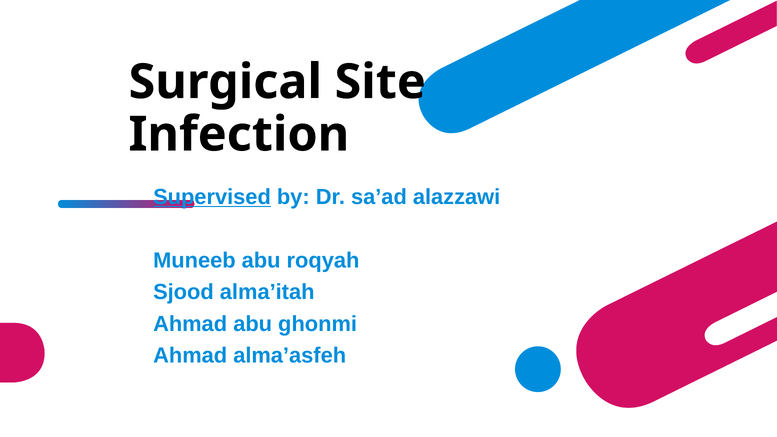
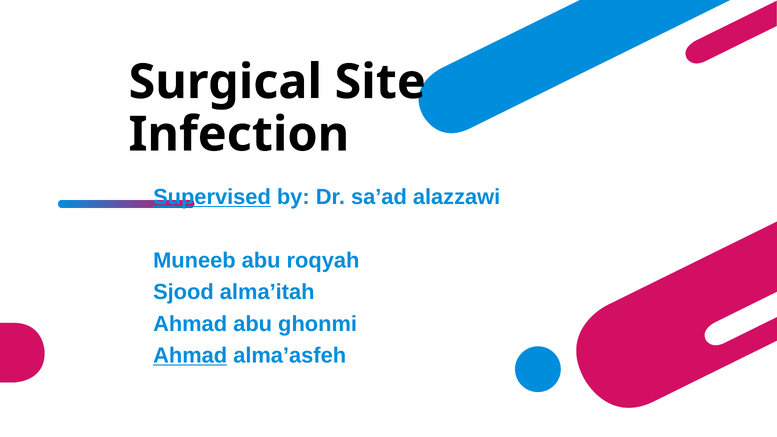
Ahmad at (190, 356) underline: none -> present
